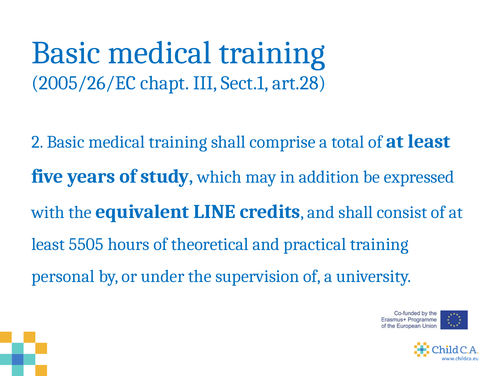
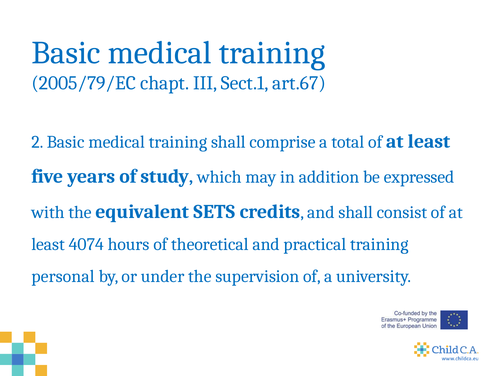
2005/26/EC: 2005/26/EC -> 2005/79/EC
art.28: art.28 -> art.67
LINE: LINE -> SETS
5505: 5505 -> 4074
